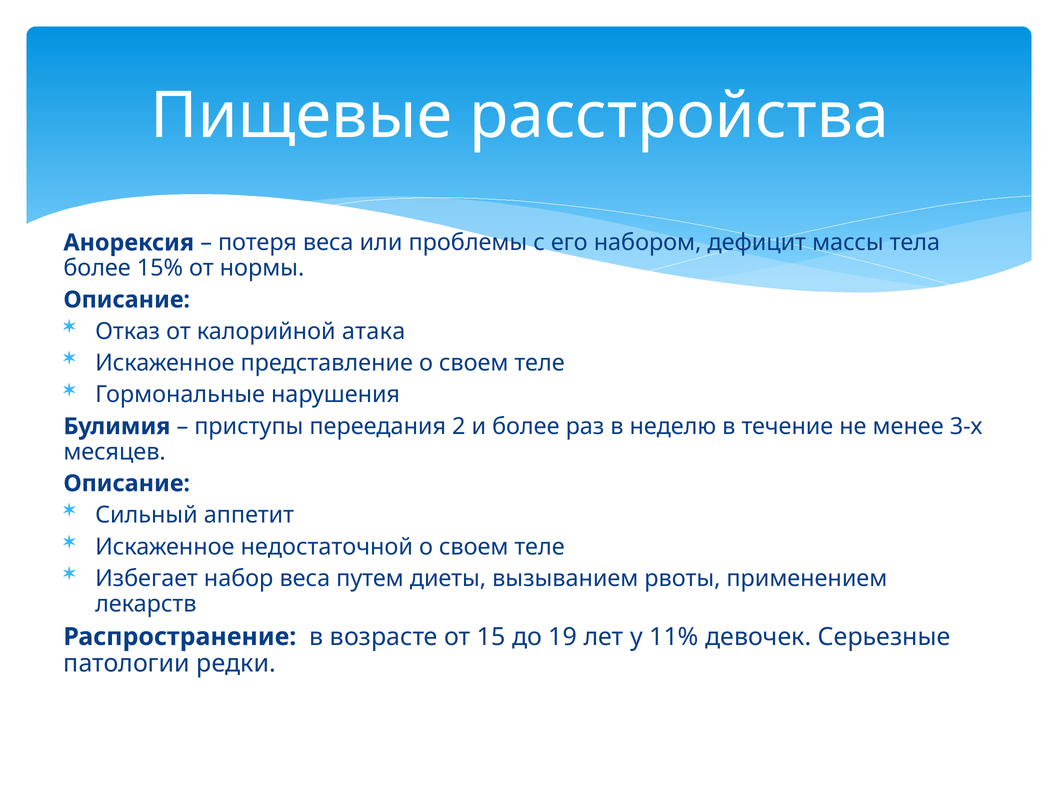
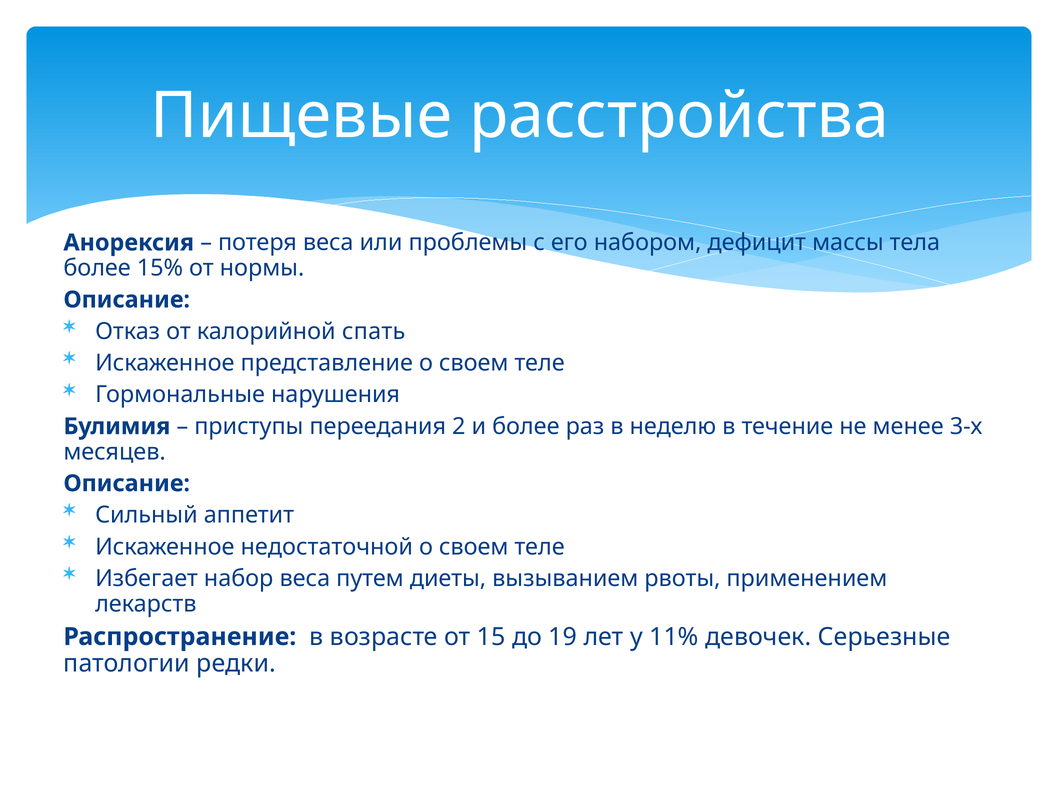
атака: атака -> спать
